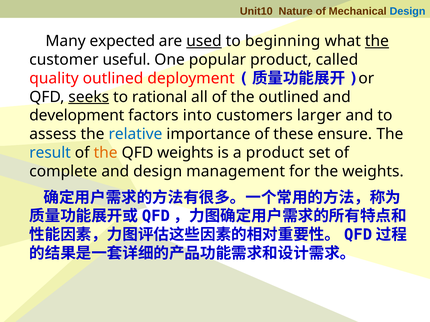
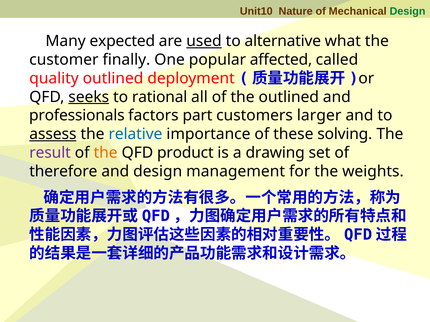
Design at (408, 11) colour: blue -> green
beginning: beginning -> alternative
the at (377, 41) underline: present -> none
useful: useful -> finally
popular product: product -> affected
development: development -> professionals
into: into -> part
assess underline: none -> present
ensure: ensure -> solving
result colour: blue -> purple
QFD weights: weights -> product
a product: product -> drawing
complete: complete -> therefore
